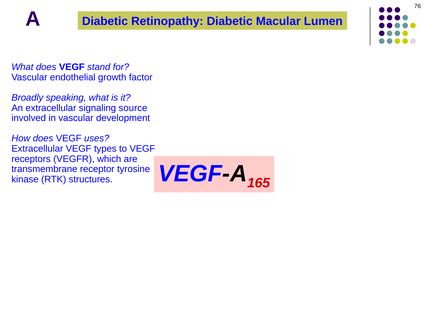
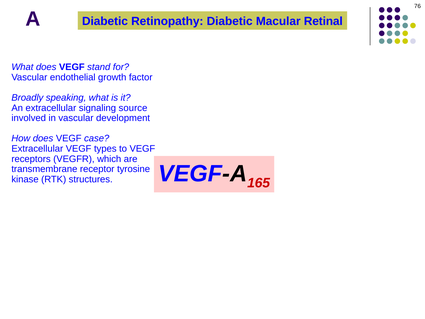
Lumen: Lumen -> Retinal
uses: uses -> case
